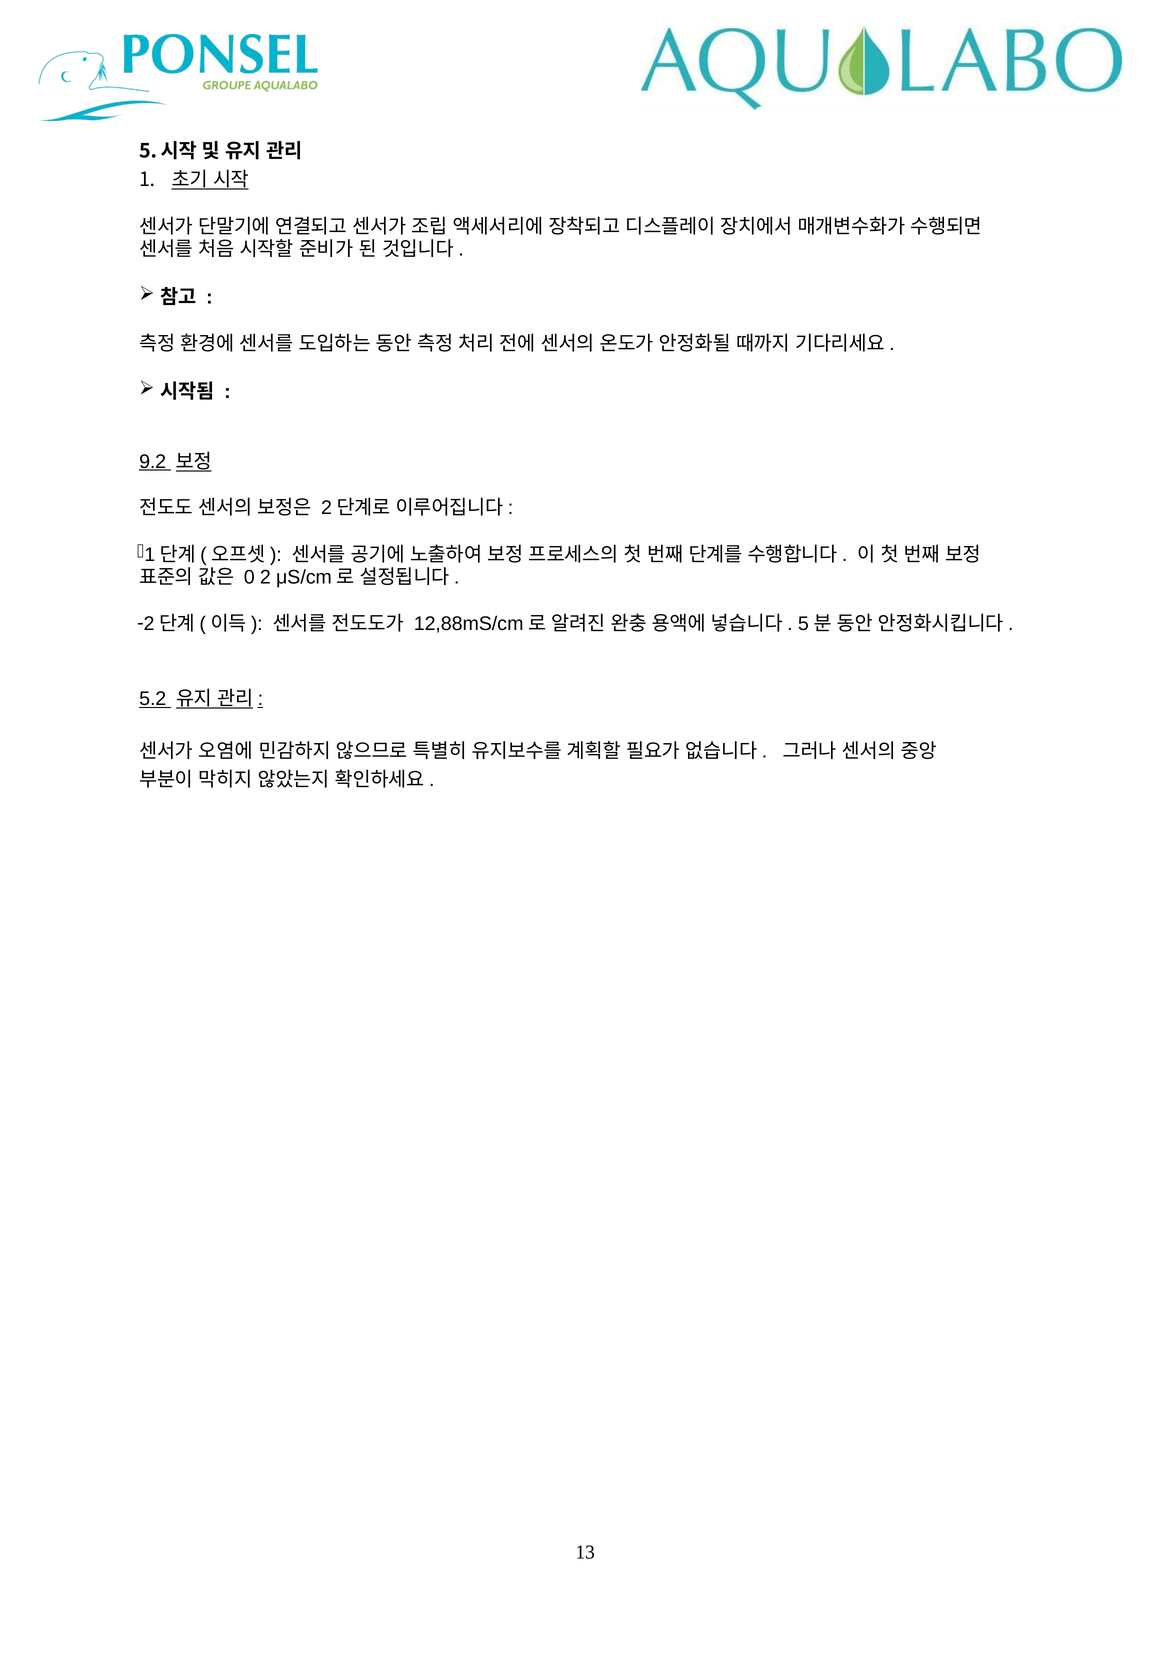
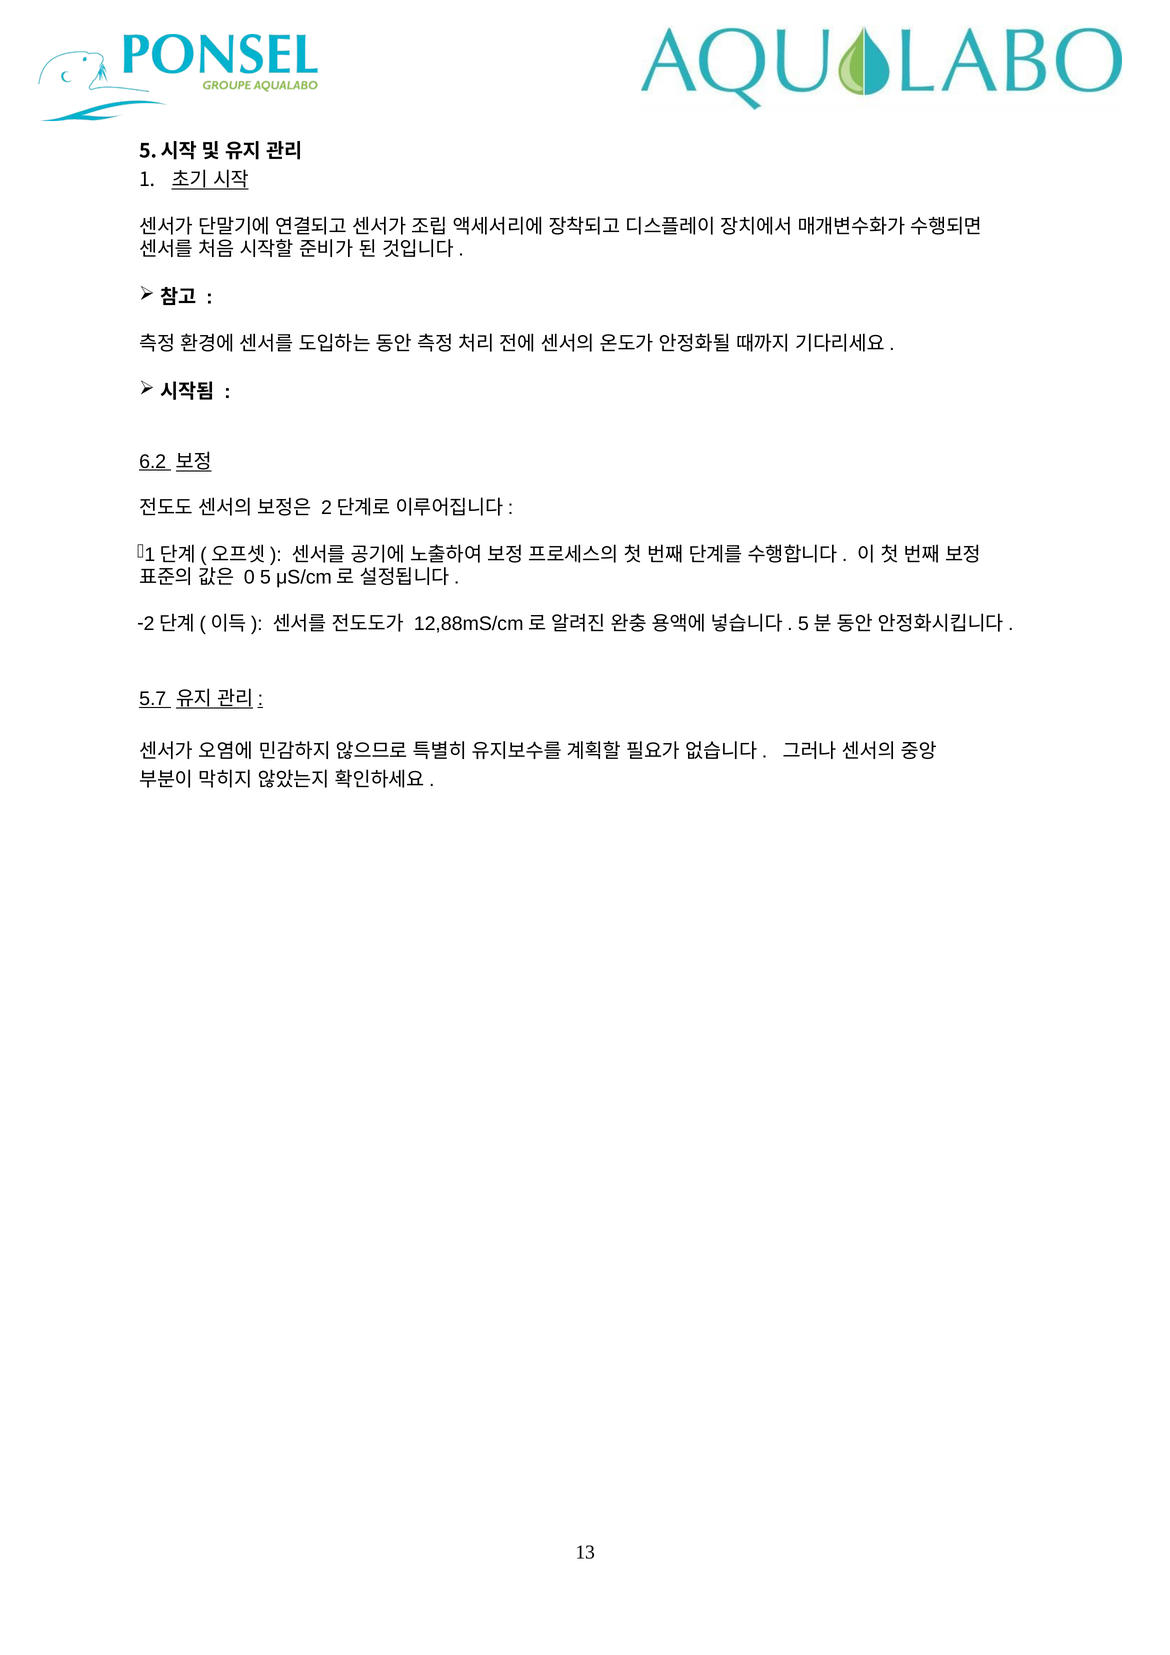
9.2: 9.2 -> 6.2
2: 2 -> 5
5.2: 5.2 -> 5.7
